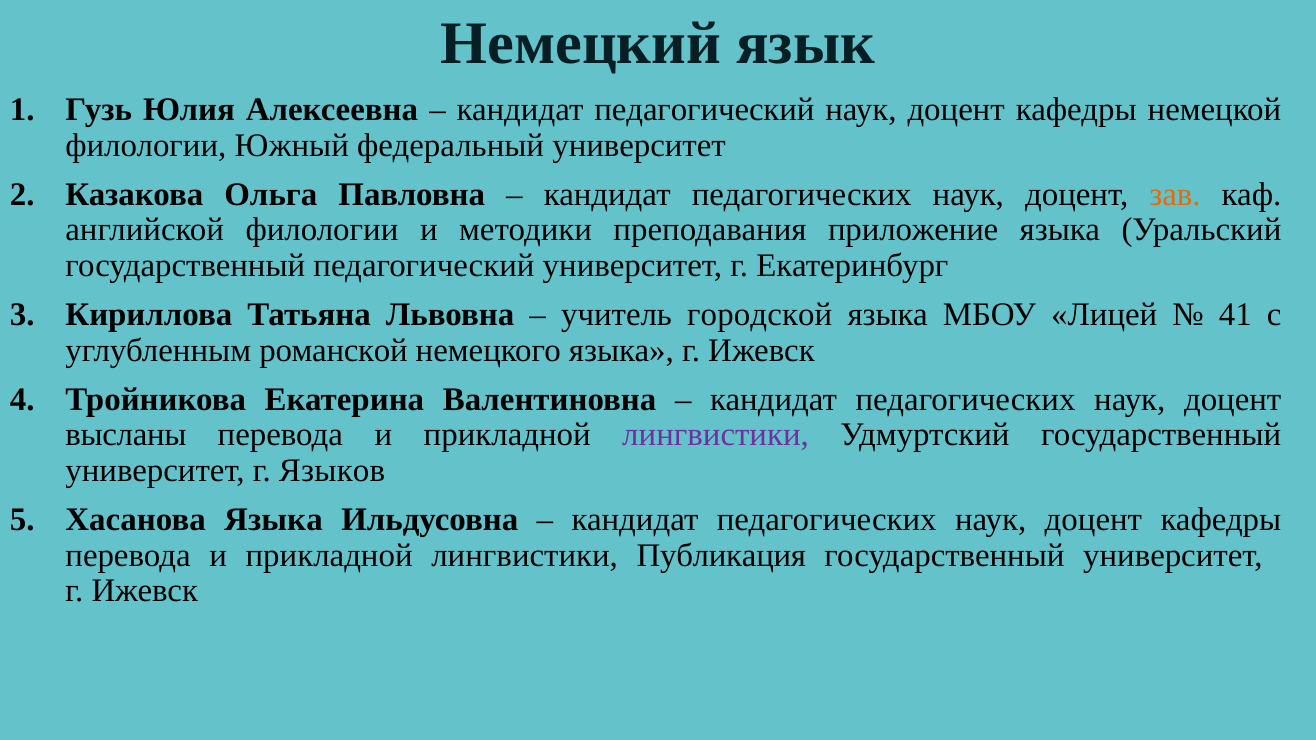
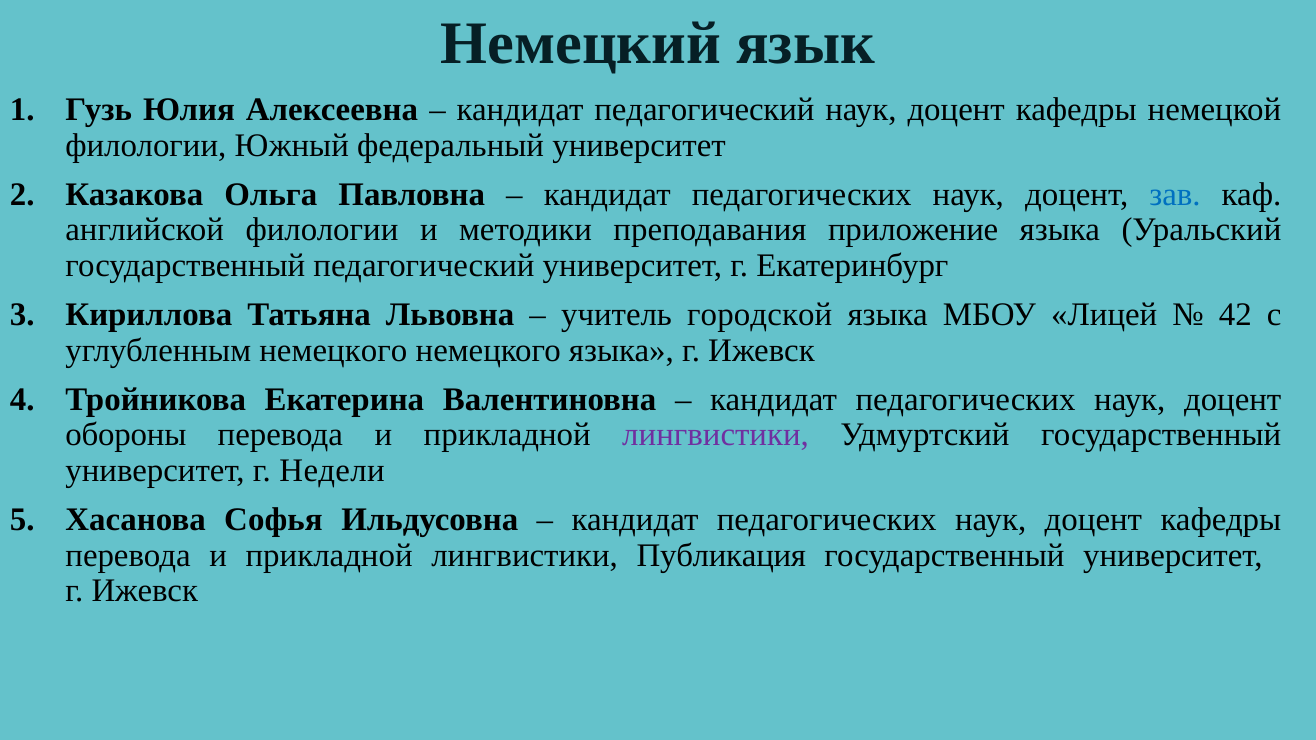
зав colour: orange -> blue
41: 41 -> 42
углубленным романской: романской -> немецкого
высланы: высланы -> обороны
Языков: Языков -> Недели
Хасанова Языка: Языка -> Софья
